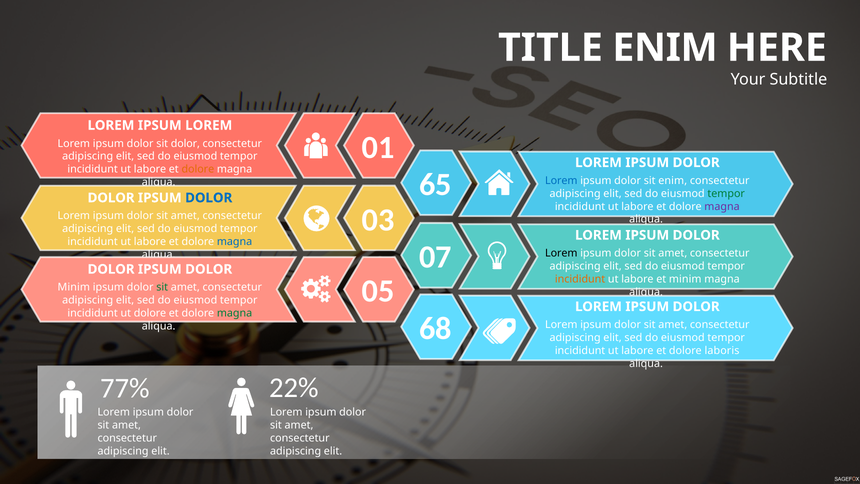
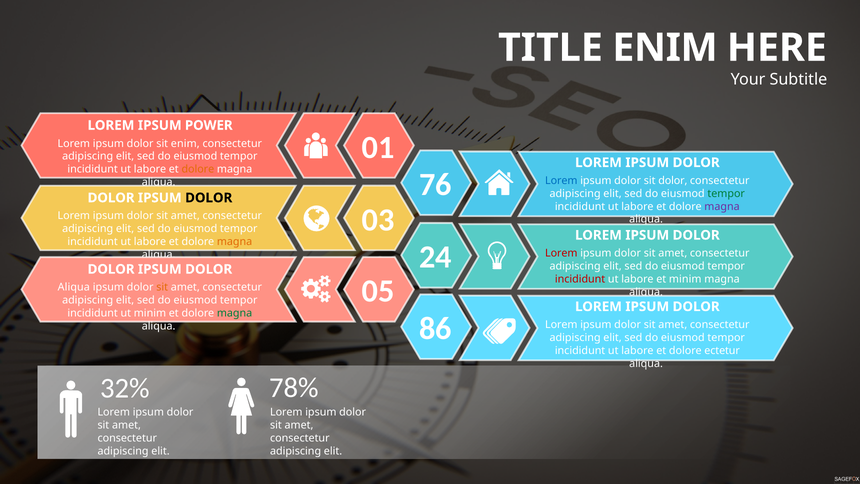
IPSUM LOREM: LOREM -> POWER
sit dolor: dolor -> enim
sit enim: enim -> dolor
65: 65 -> 76
DOLOR at (209, 198) colour: blue -> black
magna at (235, 242) colour: blue -> orange
Lorem at (561, 253) colour: black -> red
07: 07 -> 24
incididunt at (580, 279) colour: orange -> red
Minim at (74, 287): Minim -> Aliqua
sit at (162, 287) colour: green -> orange
ut dolore: dolore -> minim
68: 68 -> 86
laboris: laboris -> ectetur
22%: 22% -> 78%
77%: 77% -> 32%
